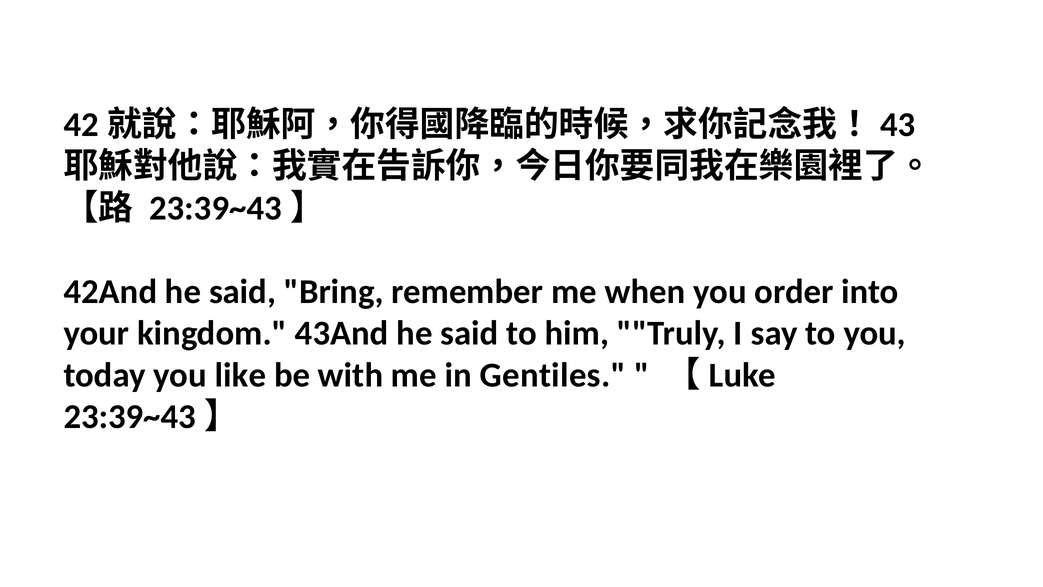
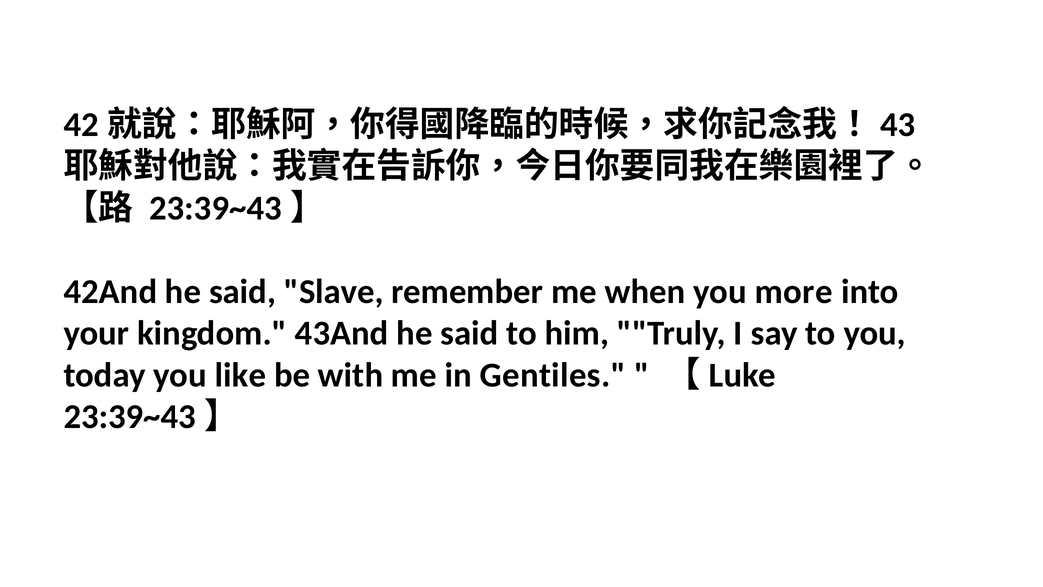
Bring: Bring -> Slave
order: order -> more
